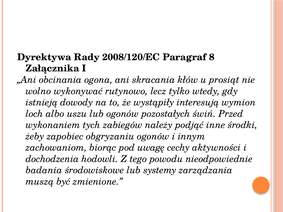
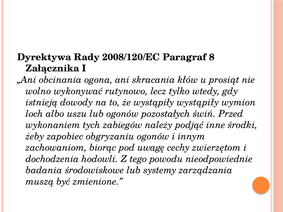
wystąpiły interesują: interesują -> wystąpiły
aktywności: aktywności -> zwierzętom
